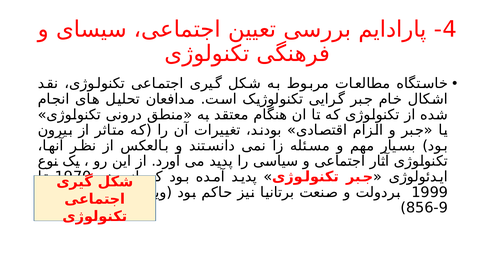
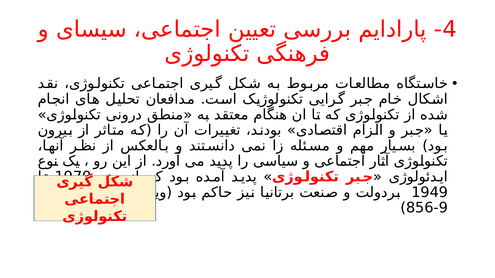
1999: 1999 -> 1949
